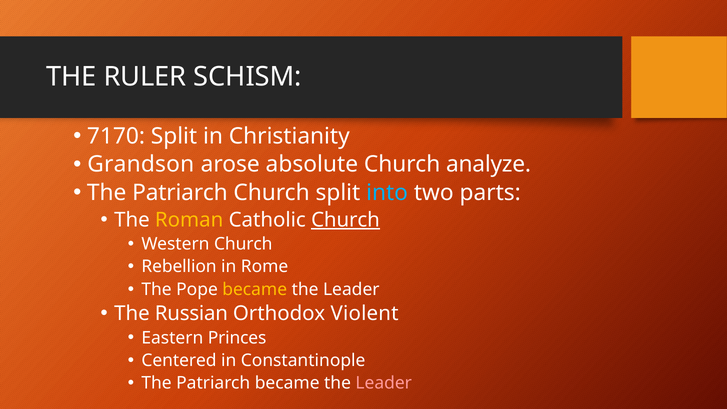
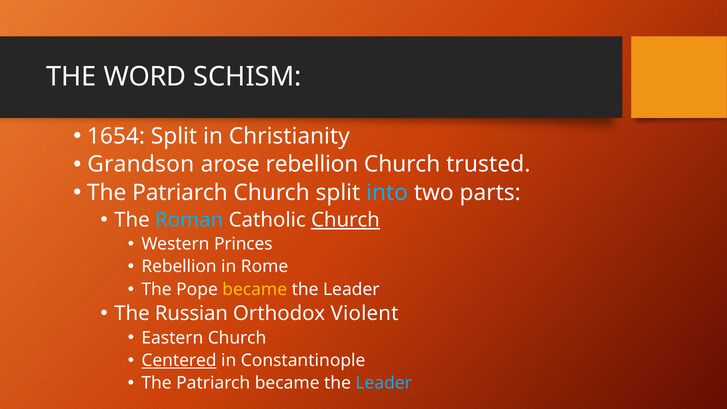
RULER: RULER -> WORD
7170: 7170 -> 1654
arose absolute: absolute -> rebellion
analyze: analyze -> trusted
Roman colour: yellow -> light blue
Western Church: Church -> Princes
Eastern Princes: Princes -> Church
Centered underline: none -> present
Leader at (384, 383) colour: pink -> light blue
